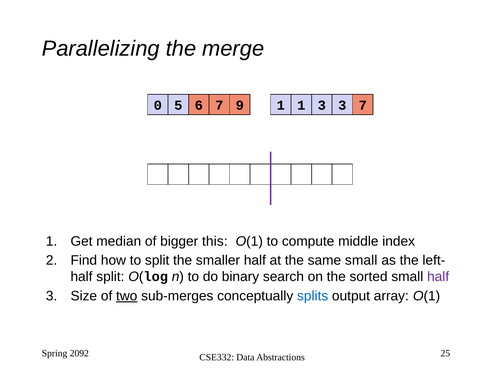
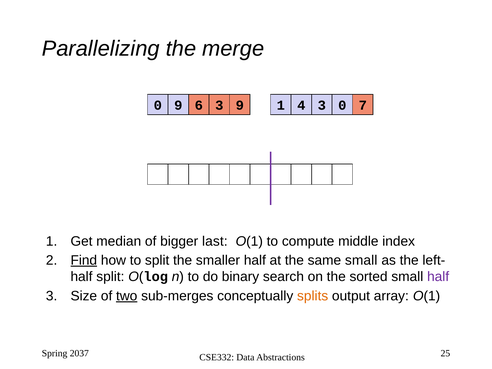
0 5: 5 -> 9
6 7: 7 -> 3
1 1: 1 -> 4
3 3: 3 -> 0
this: this -> last
Find underline: none -> present
splits colour: blue -> orange
2092: 2092 -> 2037
